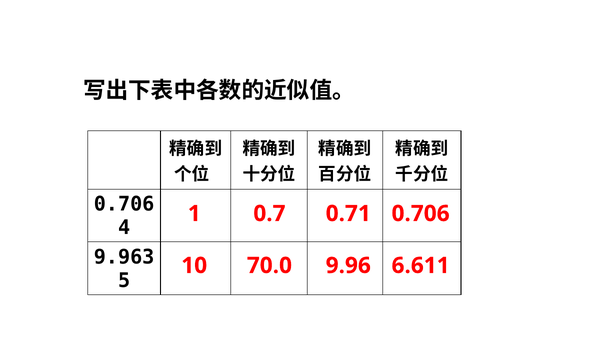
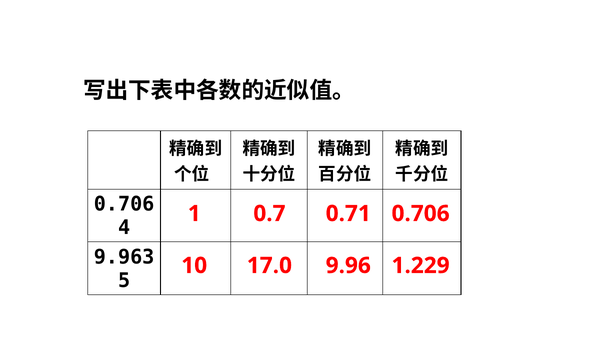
70.0: 70.0 -> 17.0
6.611: 6.611 -> 1.229
